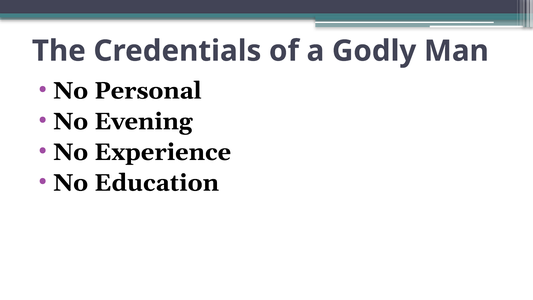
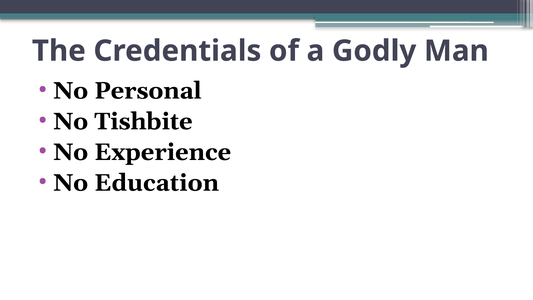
Evening: Evening -> Tishbite
